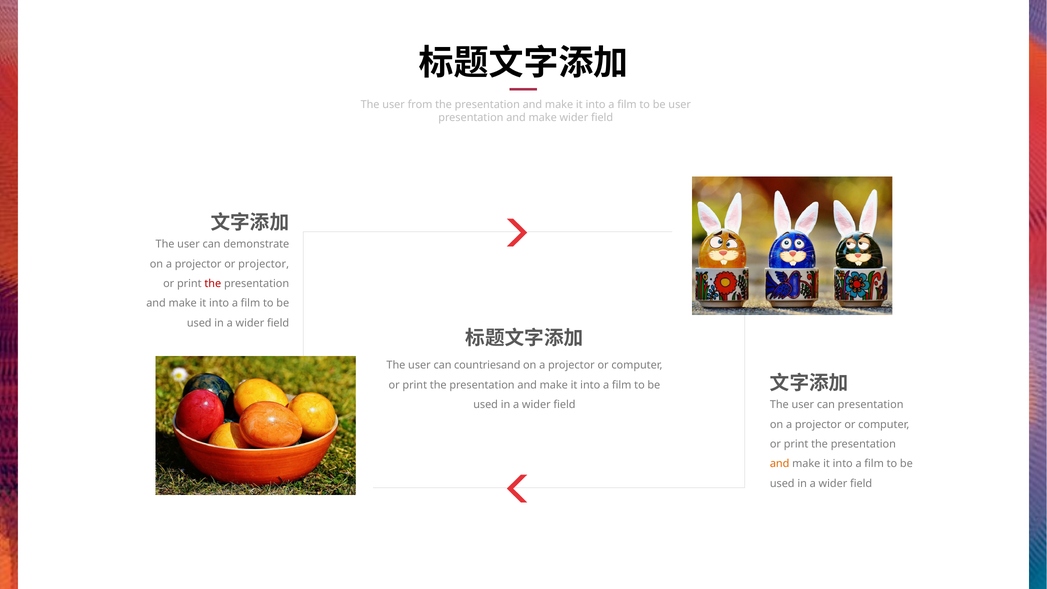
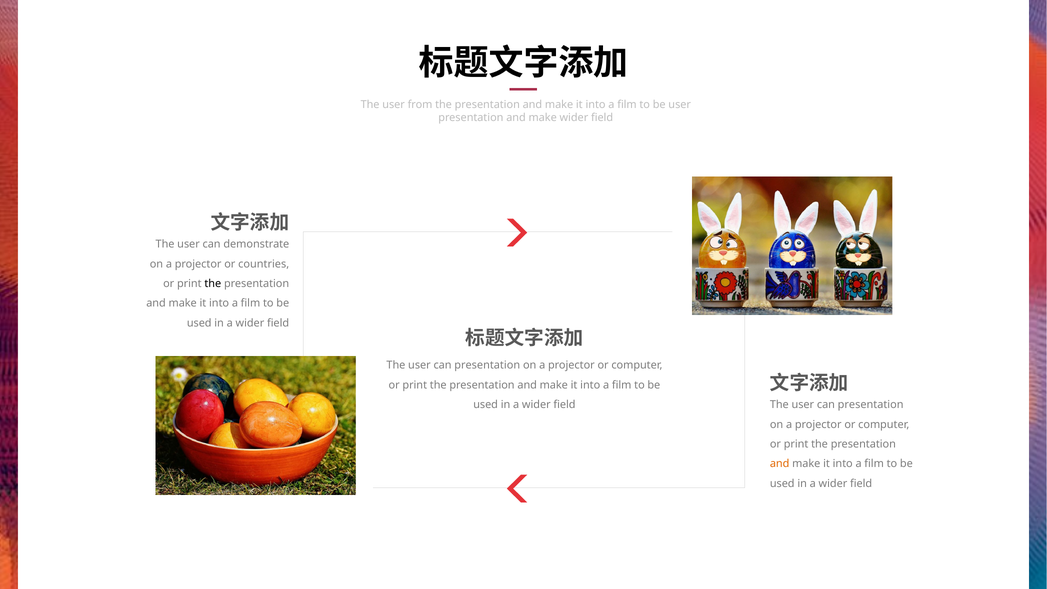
or projector: projector -> countries
the at (213, 284) colour: red -> black
countriesand at (487, 365): countriesand -> presentation
